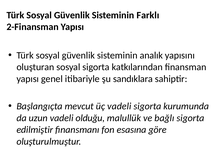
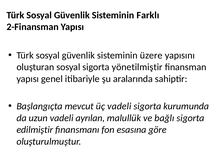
analık: analık -> üzere
katkılarından: katkılarından -> yönetilmiştir
sandıklara: sandıklara -> aralarında
olduğu: olduğu -> ayrılan
